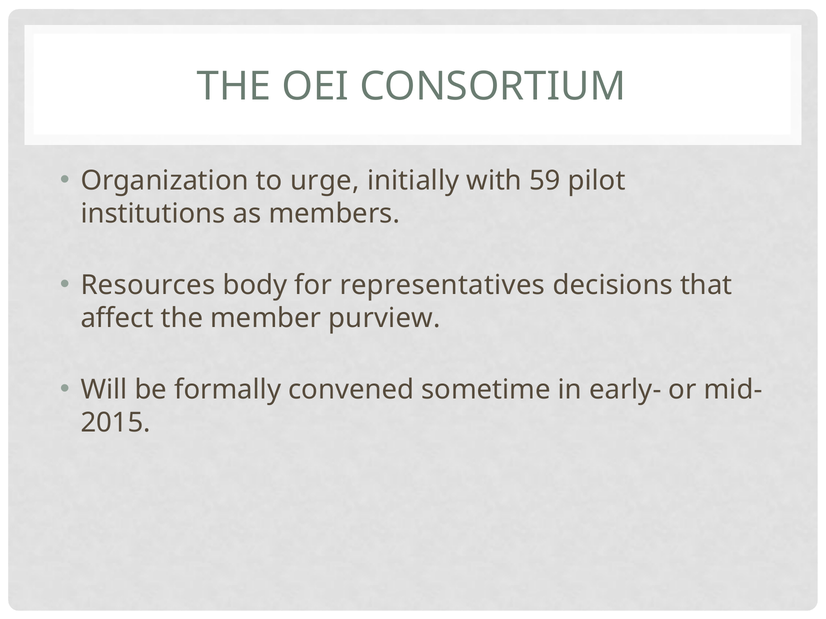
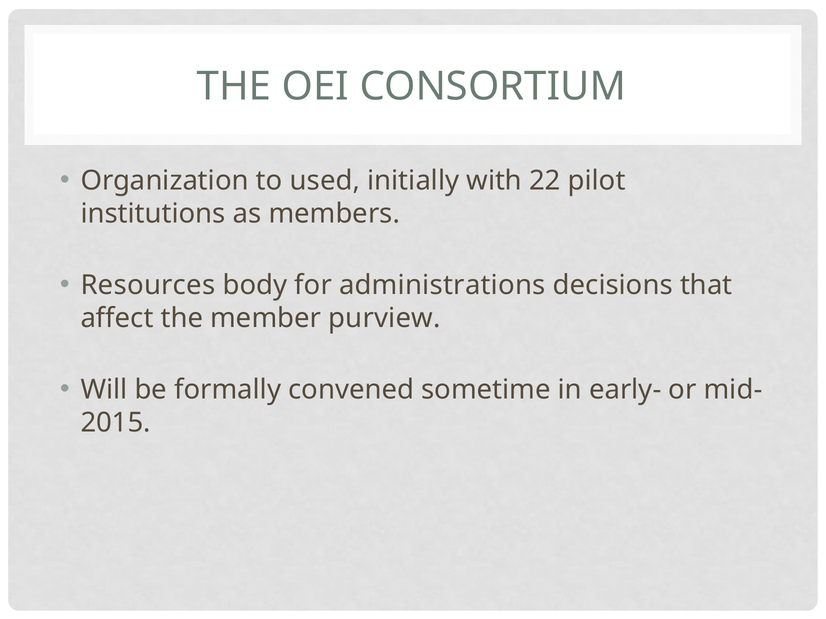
urge: urge -> used
59: 59 -> 22
representatives: representatives -> administrations
